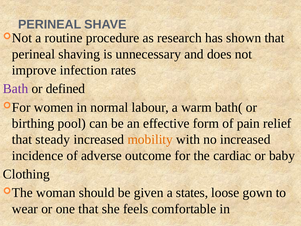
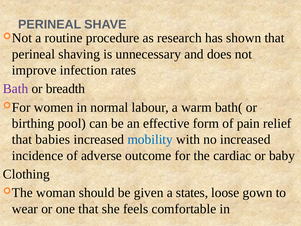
defined: defined -> breadth
steady: steady -> babies
mobility colour: orange -> blue
